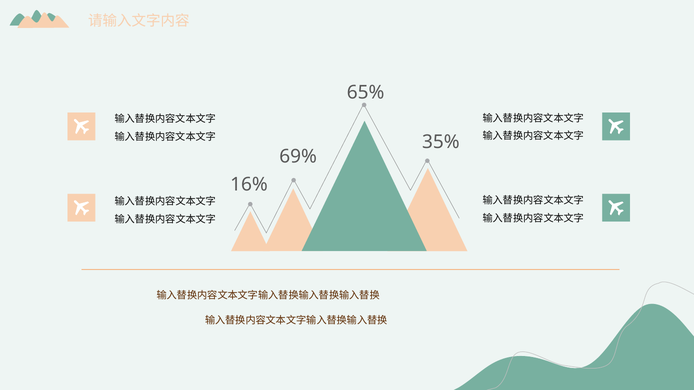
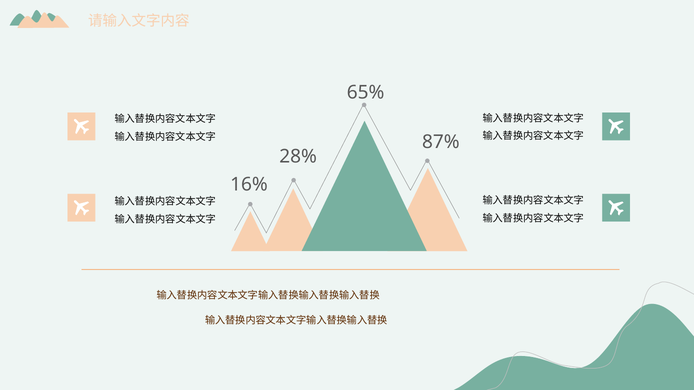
35%: 35% -> 87%
69%: 69% -> 28%
